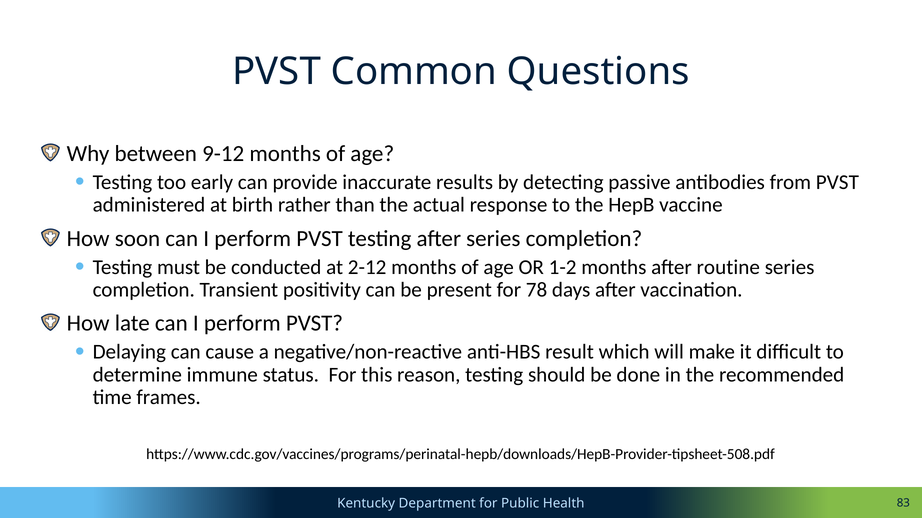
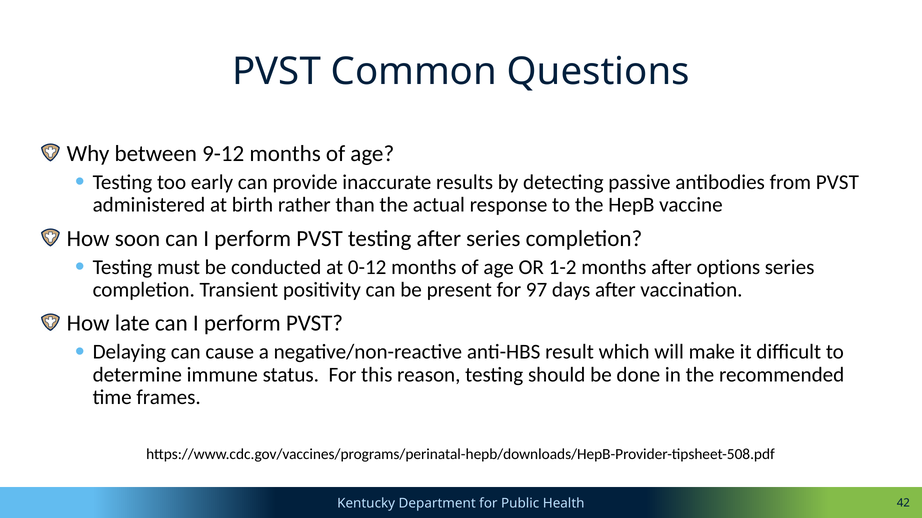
2-12: 2-12 -> 0-12
routine: routine -> options
78: 78 -> 97
83: 83 -> 42
